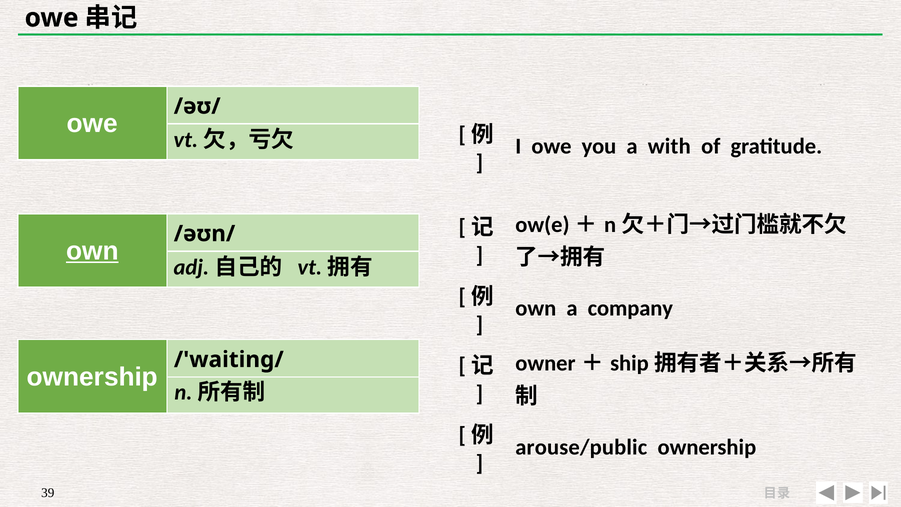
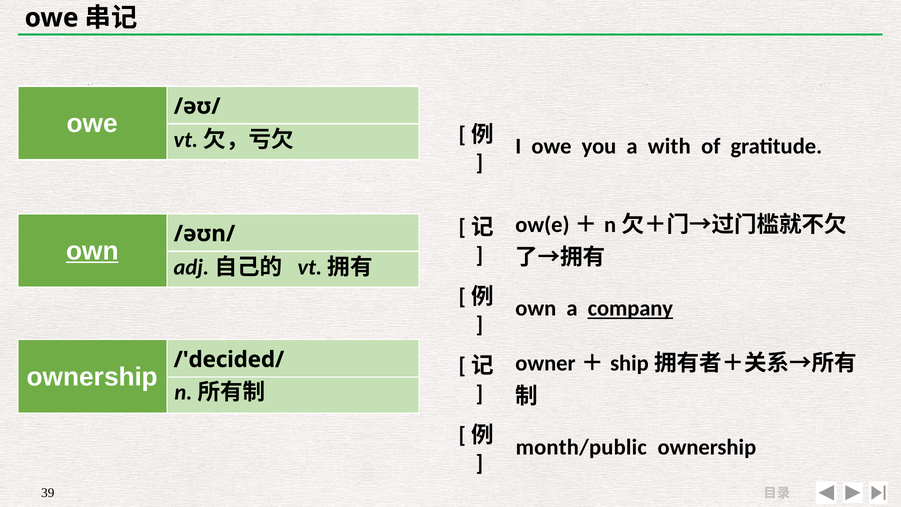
company underline: none -> present
/'waiting/: /'waiting/ -> /'decided/
arouse/public: arouse/public -> month/public
